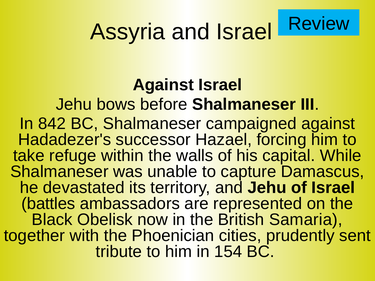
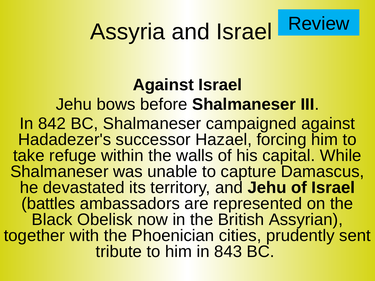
Samaria: Samaria -> Assyrian
154: 154 -> 843
